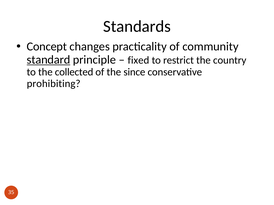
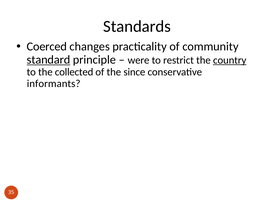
Concept: Concept -> Coerced
fixed: fixed -> were
country underline: none -> present
prohibiting: prohibiting -> informants
